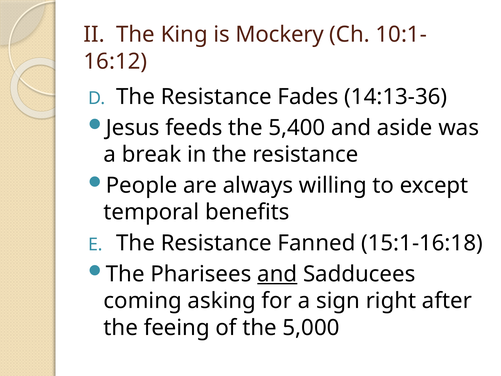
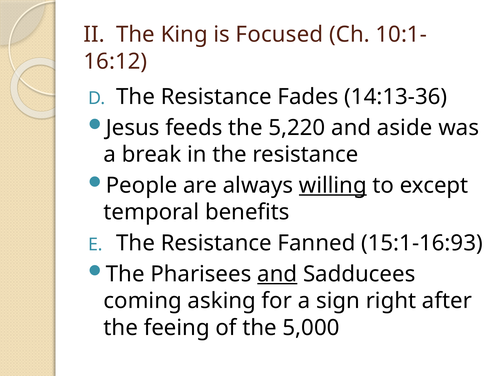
Mockery: Mockery -> Focused
5,400: 5,400 -> 5,220
willing underline: none -> present
15:1-16:18: 15:1-16:18 -> 15:1-16:93
